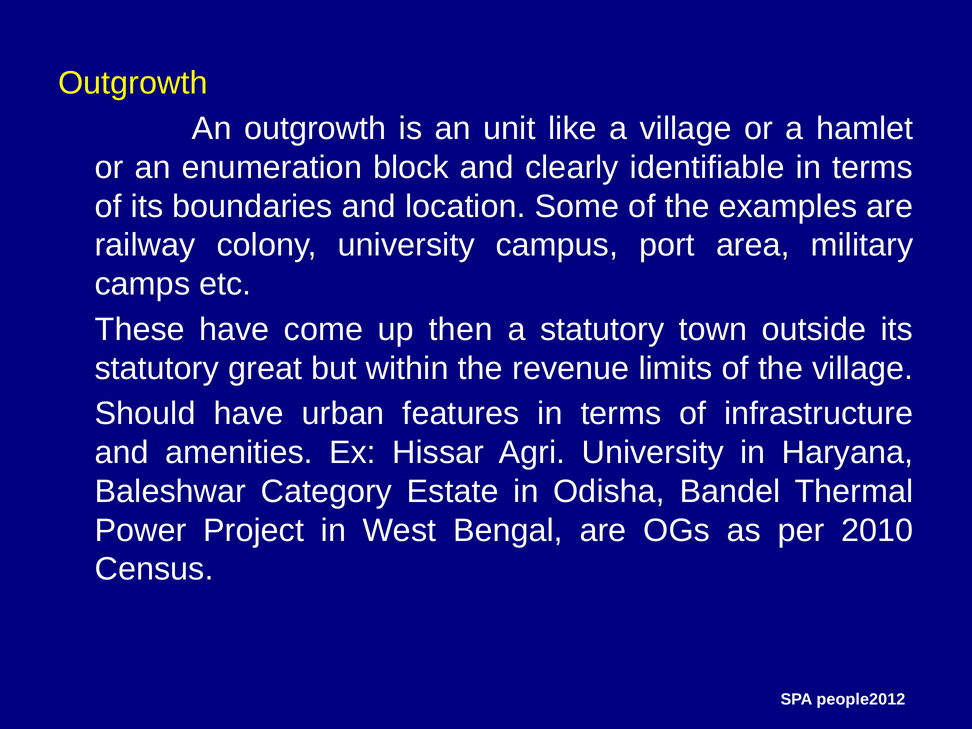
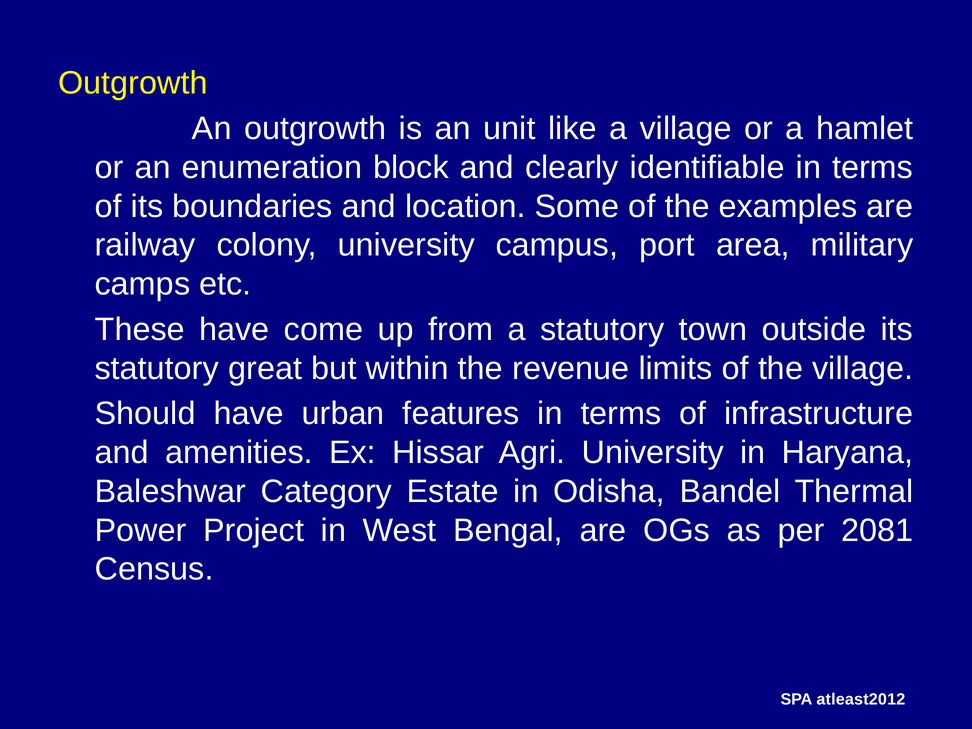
then: then -> from
2010: 2010 -> 2081
people2012: people2012 -> atleast2012
